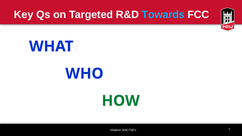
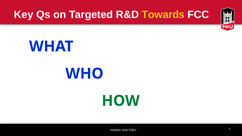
Towards colour: light blue -> yellow
